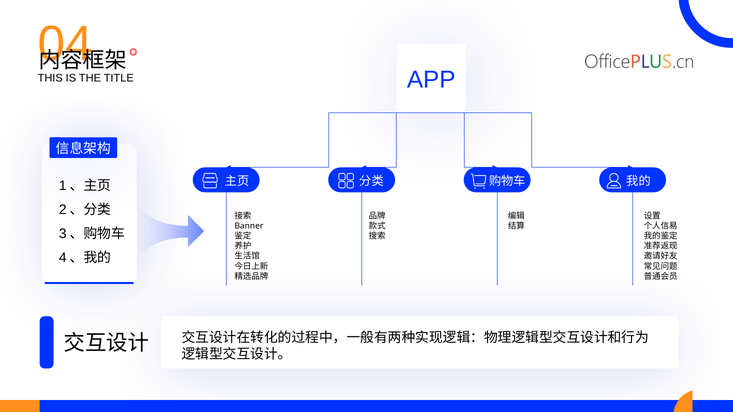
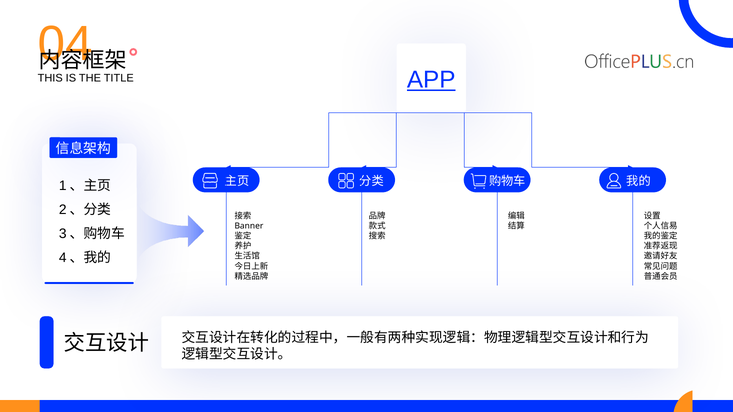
APP underline: none -> present
